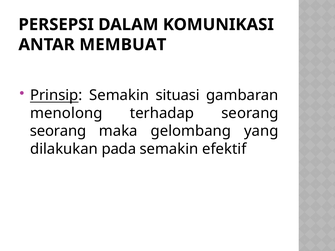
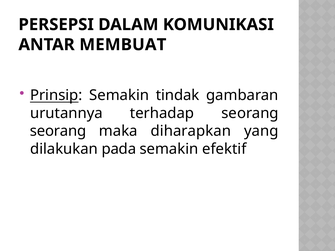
situasi: situasi -> tindak
menolong: menolong -> urutannya
gelombang: gelombang -> diharapkan
